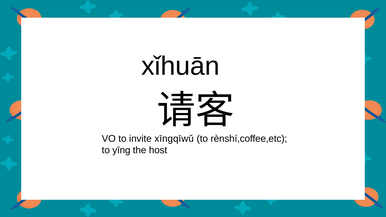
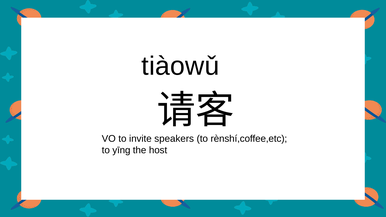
xǐhuān: xǐhuān -> tiàowǔ
xīngqīwǔ: xīngqīwǔ -> speakers
